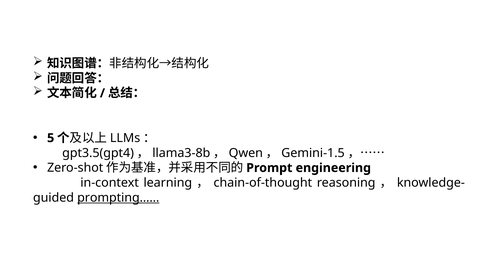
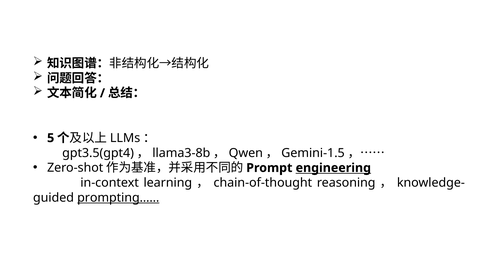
engineering underline: none -> present
